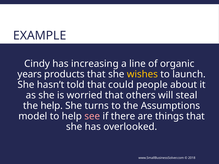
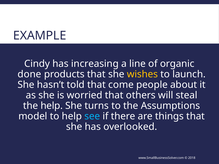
years: years -> done
could: could -> come
see colour: pink -> light blue
